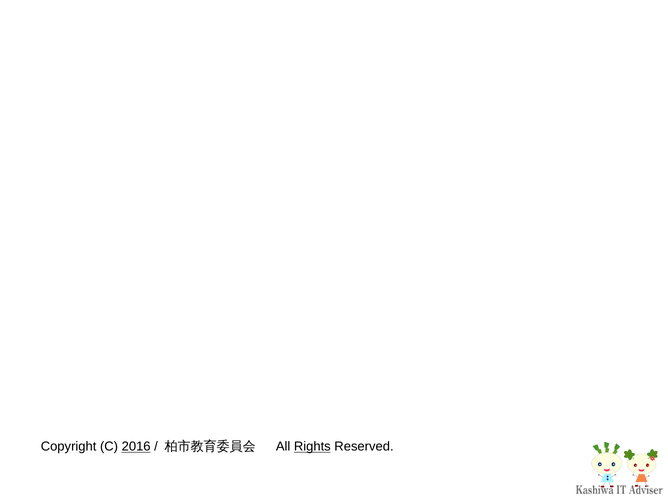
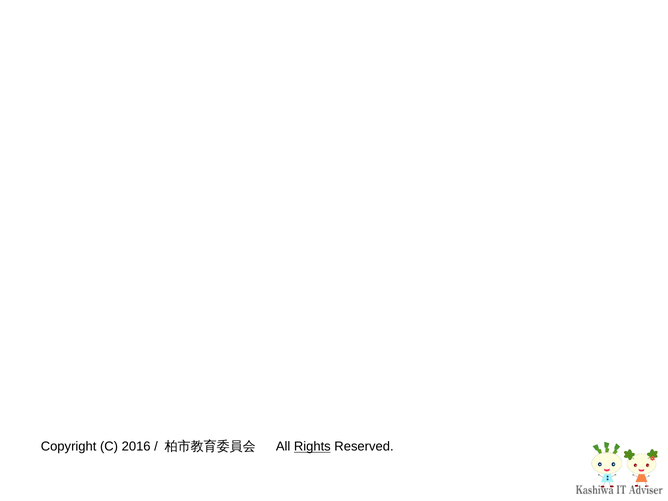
2016 underline: present -> none
